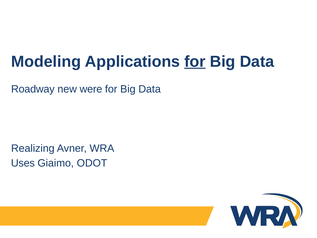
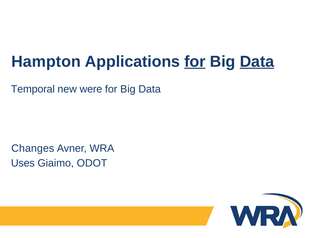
Modeling: Modeling -> Hampton
Data at (257, 61) underline: none -> present
Roadway: Roadway -> Temporal
Realizing: Realizing -> Changes
